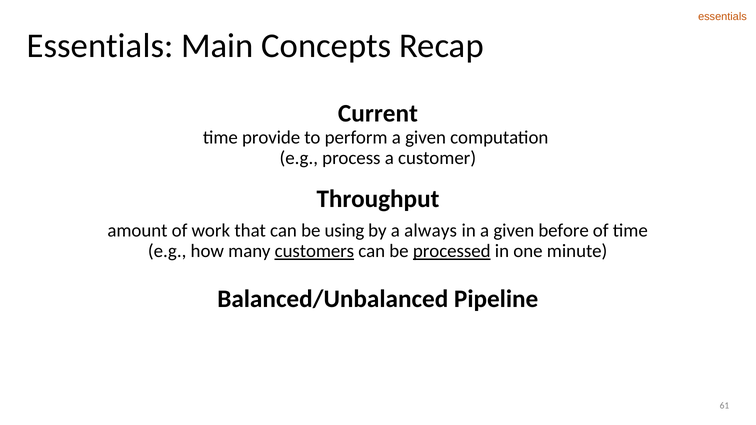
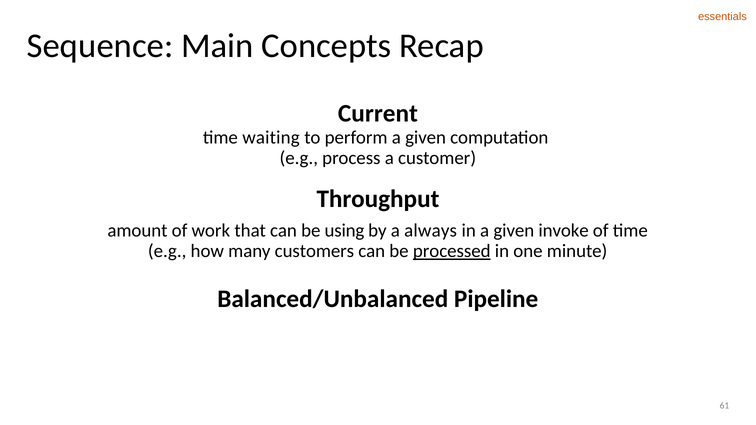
Essentials at (100, 46): Essentials -> Sequence
provide: provide -> waiting
before: before -> invoke
customers underline: present -> none
